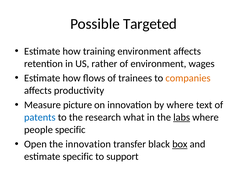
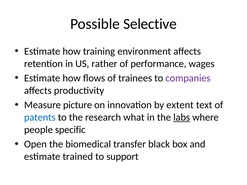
Targeted: Targeted -> Selective
of environment: environment -> performance
companies colour: orange -> purple
by where: where -> extent
the innovation: innovation -> biomedical
box underline: present -> none
estimate specific: specific -> trained
